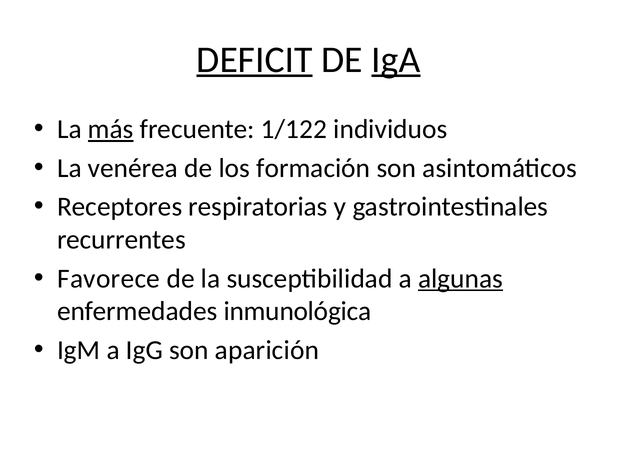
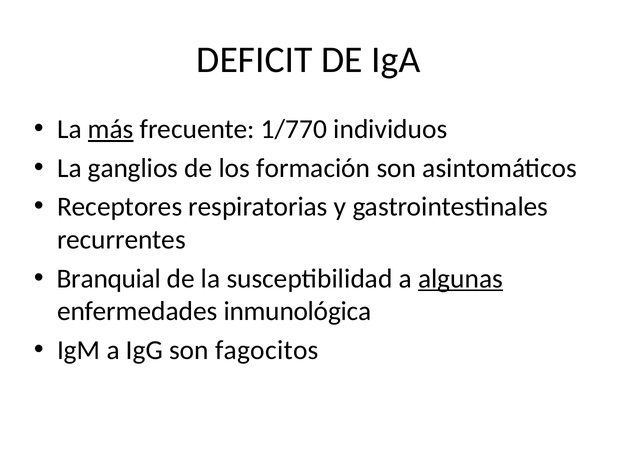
DEFICIT underline: present -> none
IgA underline: present -> none
1/122: 1/122 -> 1/770
venérea: venérea -> ganglios
Favorece: Favorece -> Branquial
aparición: aparición -> fagocitos
